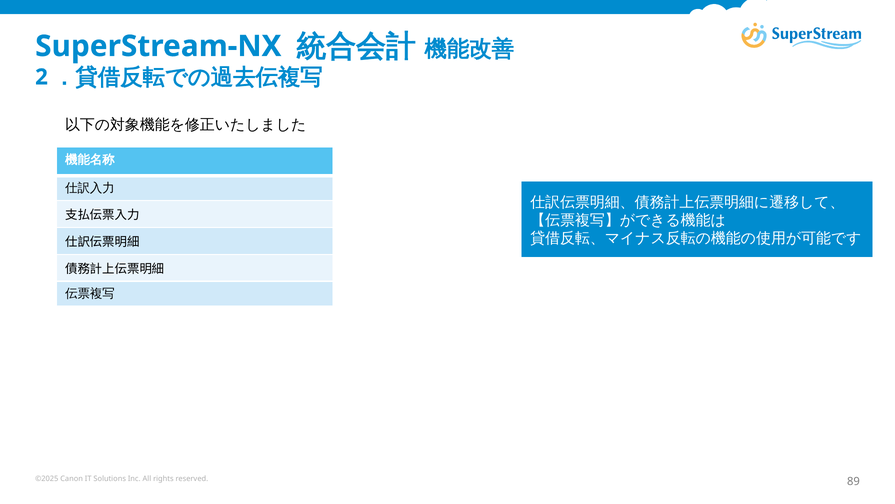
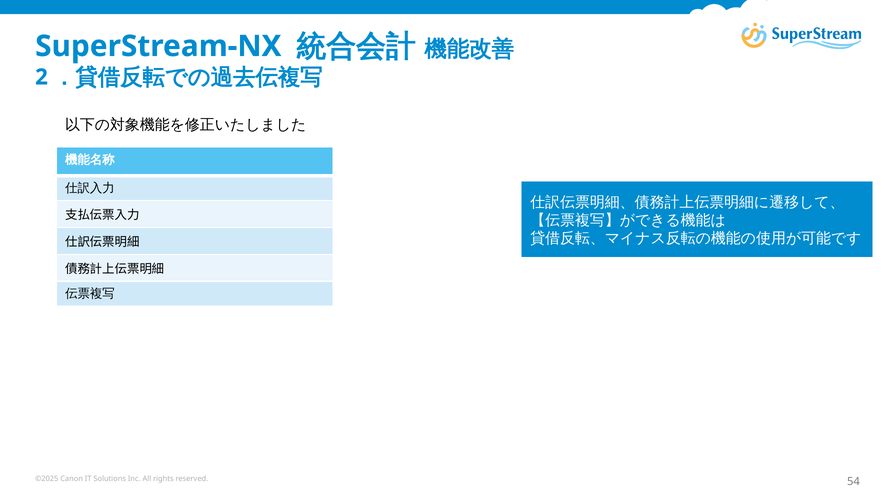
89: 89 -> 54
